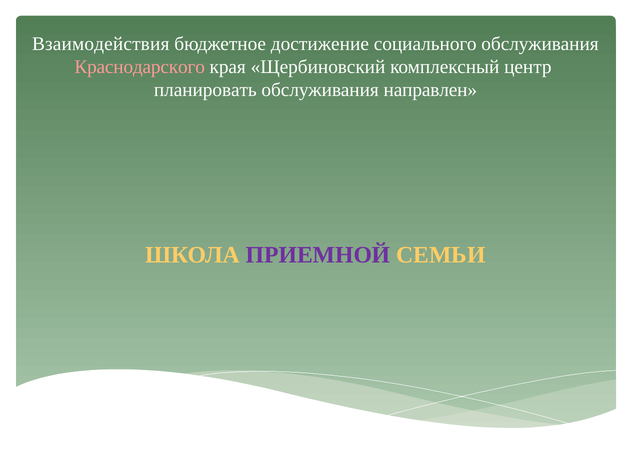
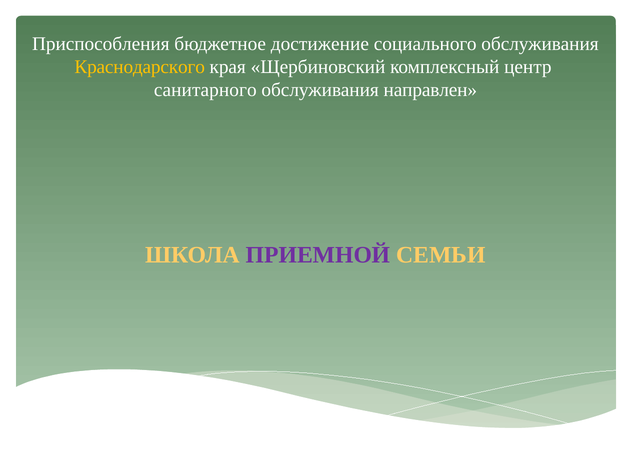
Взаимодействия: Взаимодействия -> Приспособления
Краснодарского colour: pink -> yellow
планировать: планировать -> санитарного
